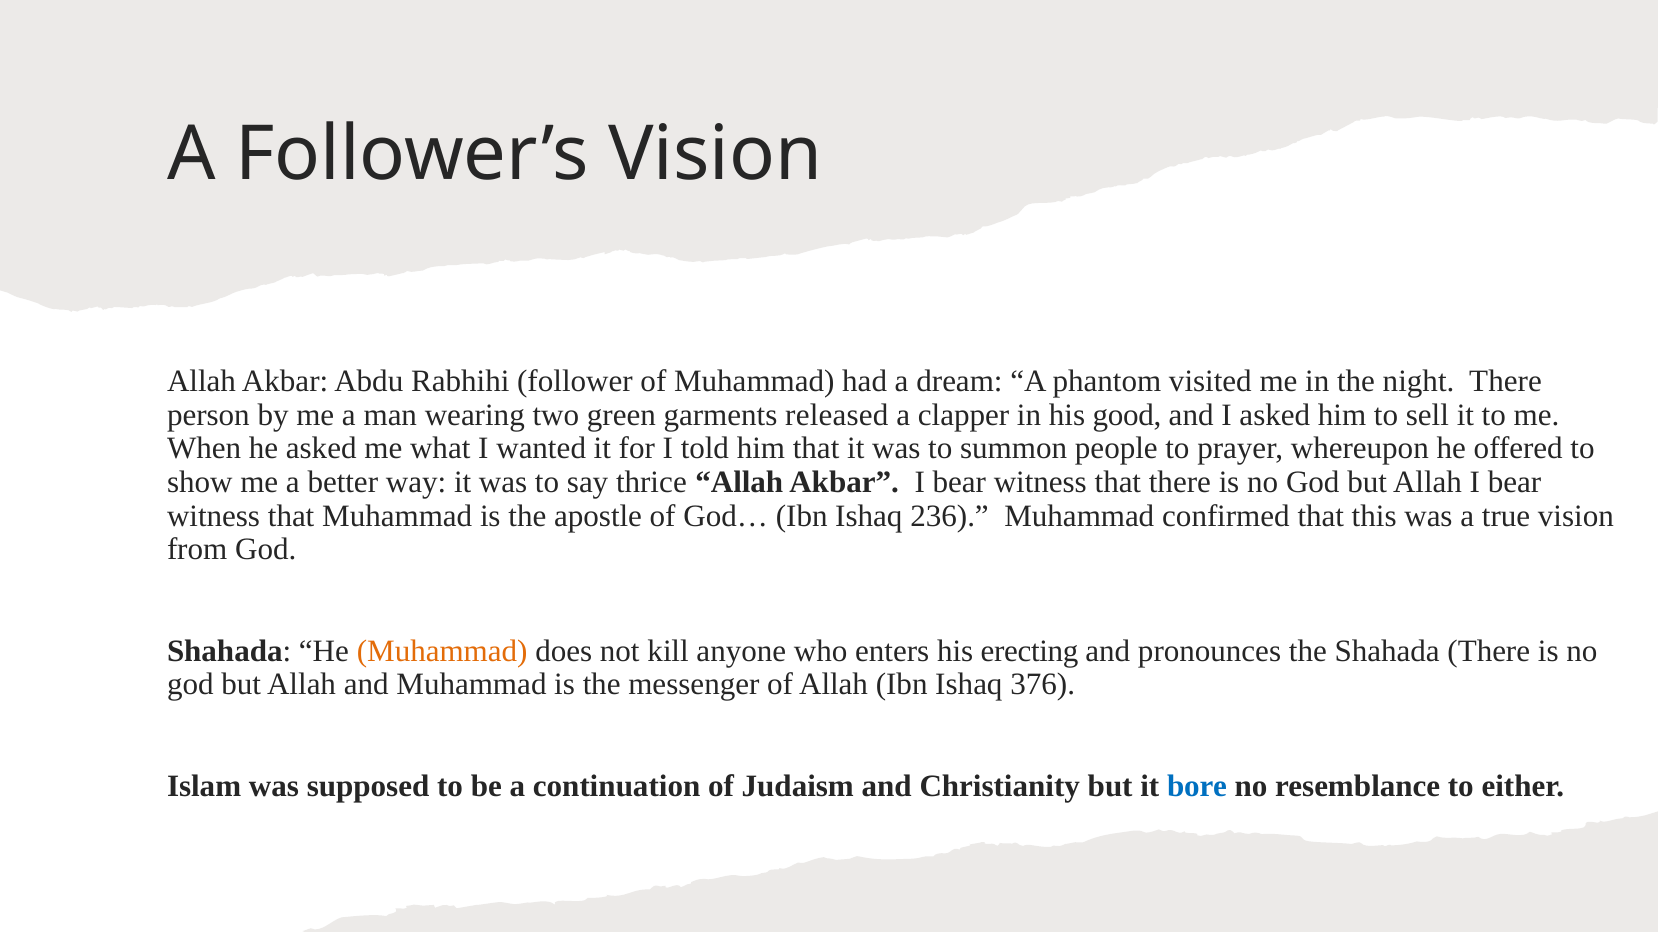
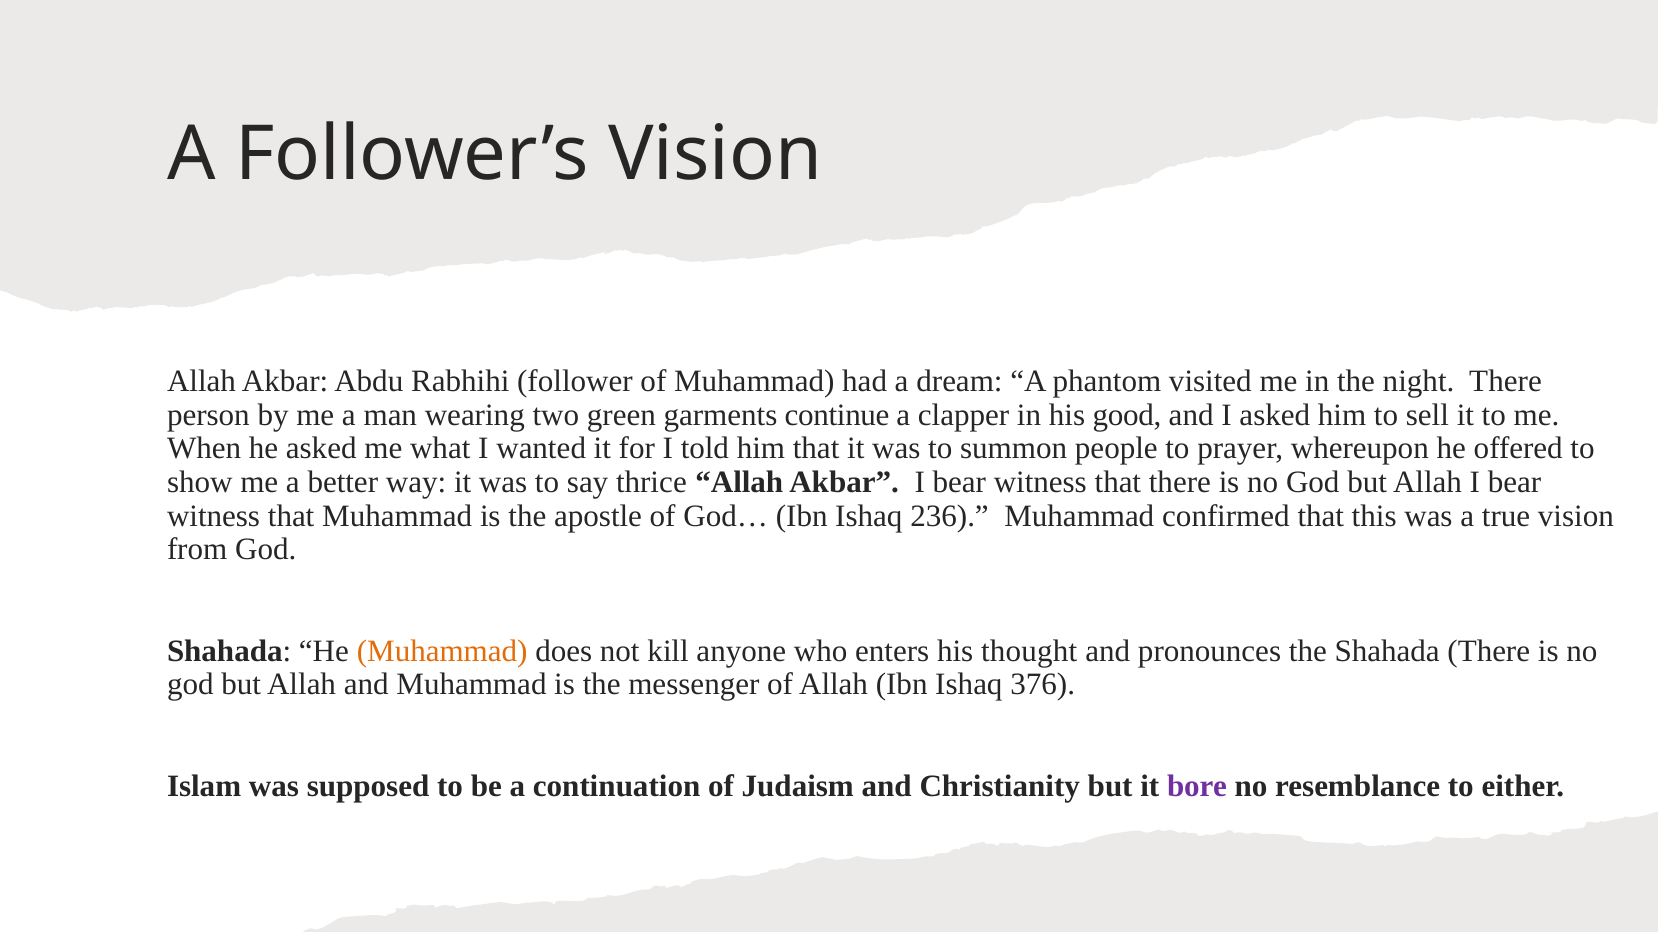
released: released -> continue
erecting: erecting -> thought
bore colour: blue -> purple
